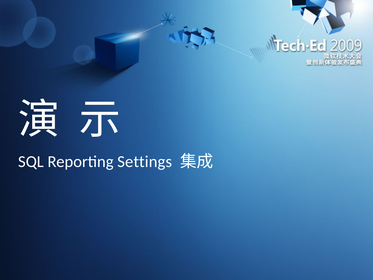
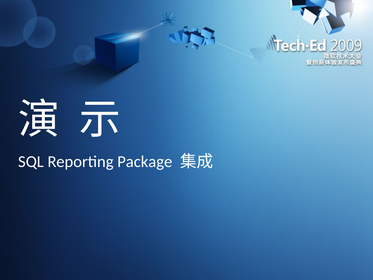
Settings: Settings -> Package
